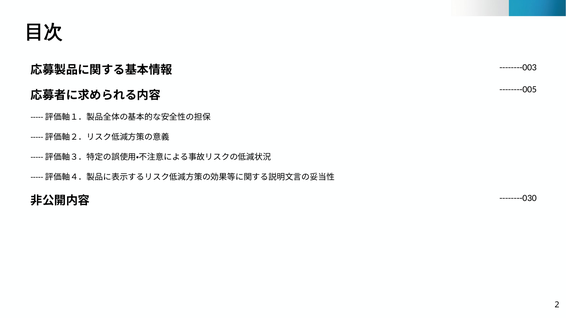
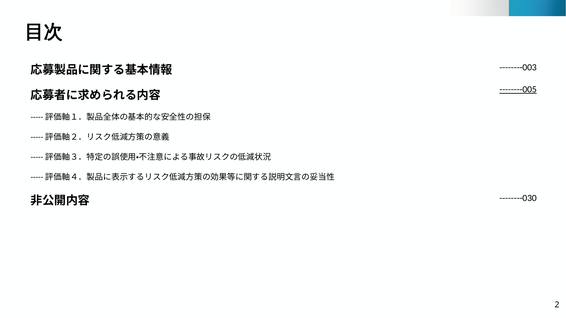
--------005 underline: none -> present
